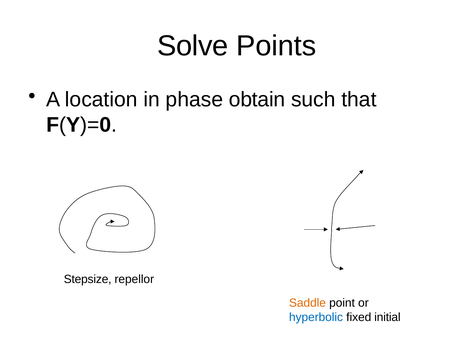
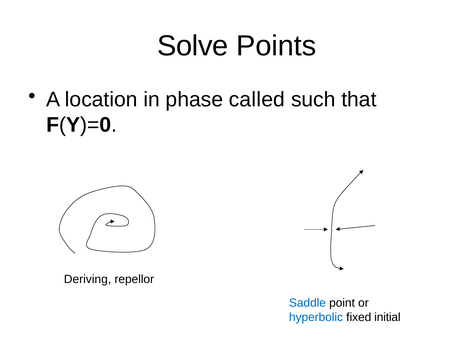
obtain: obtain -> called
Stepsize: Stepsize -> Deriving
Saddle colour: orange -> blue
